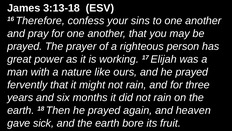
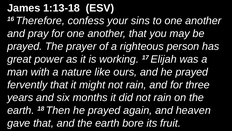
3:13-18: 3:13-18 -> 1:13-18
gave sick: sick -> that
